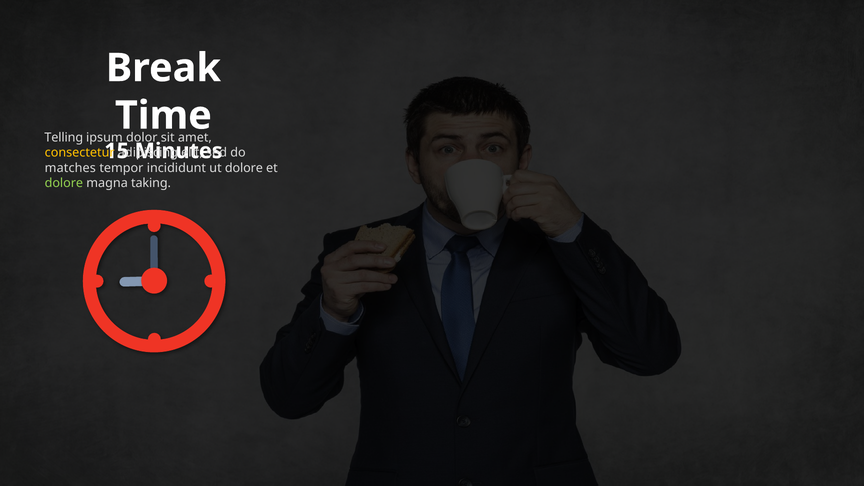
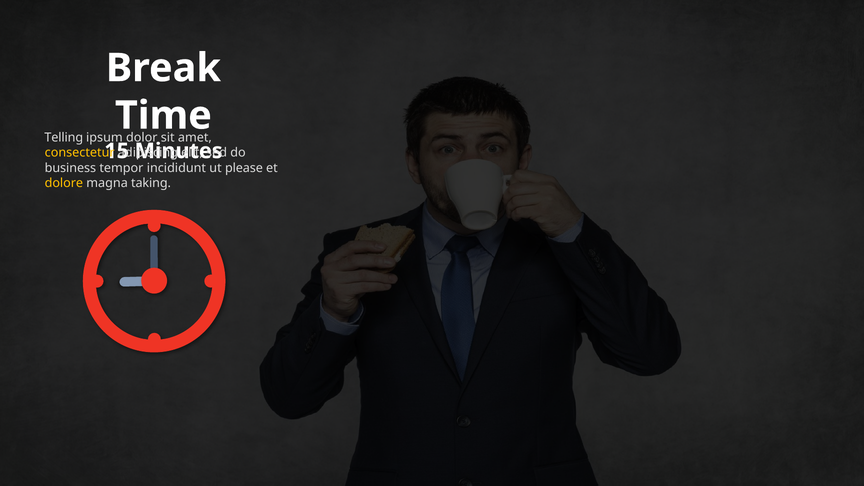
matches: matches -> business
dolore at (244, 168): dolore -> please
dolore at (64, 183) colour: light green -> yellow
